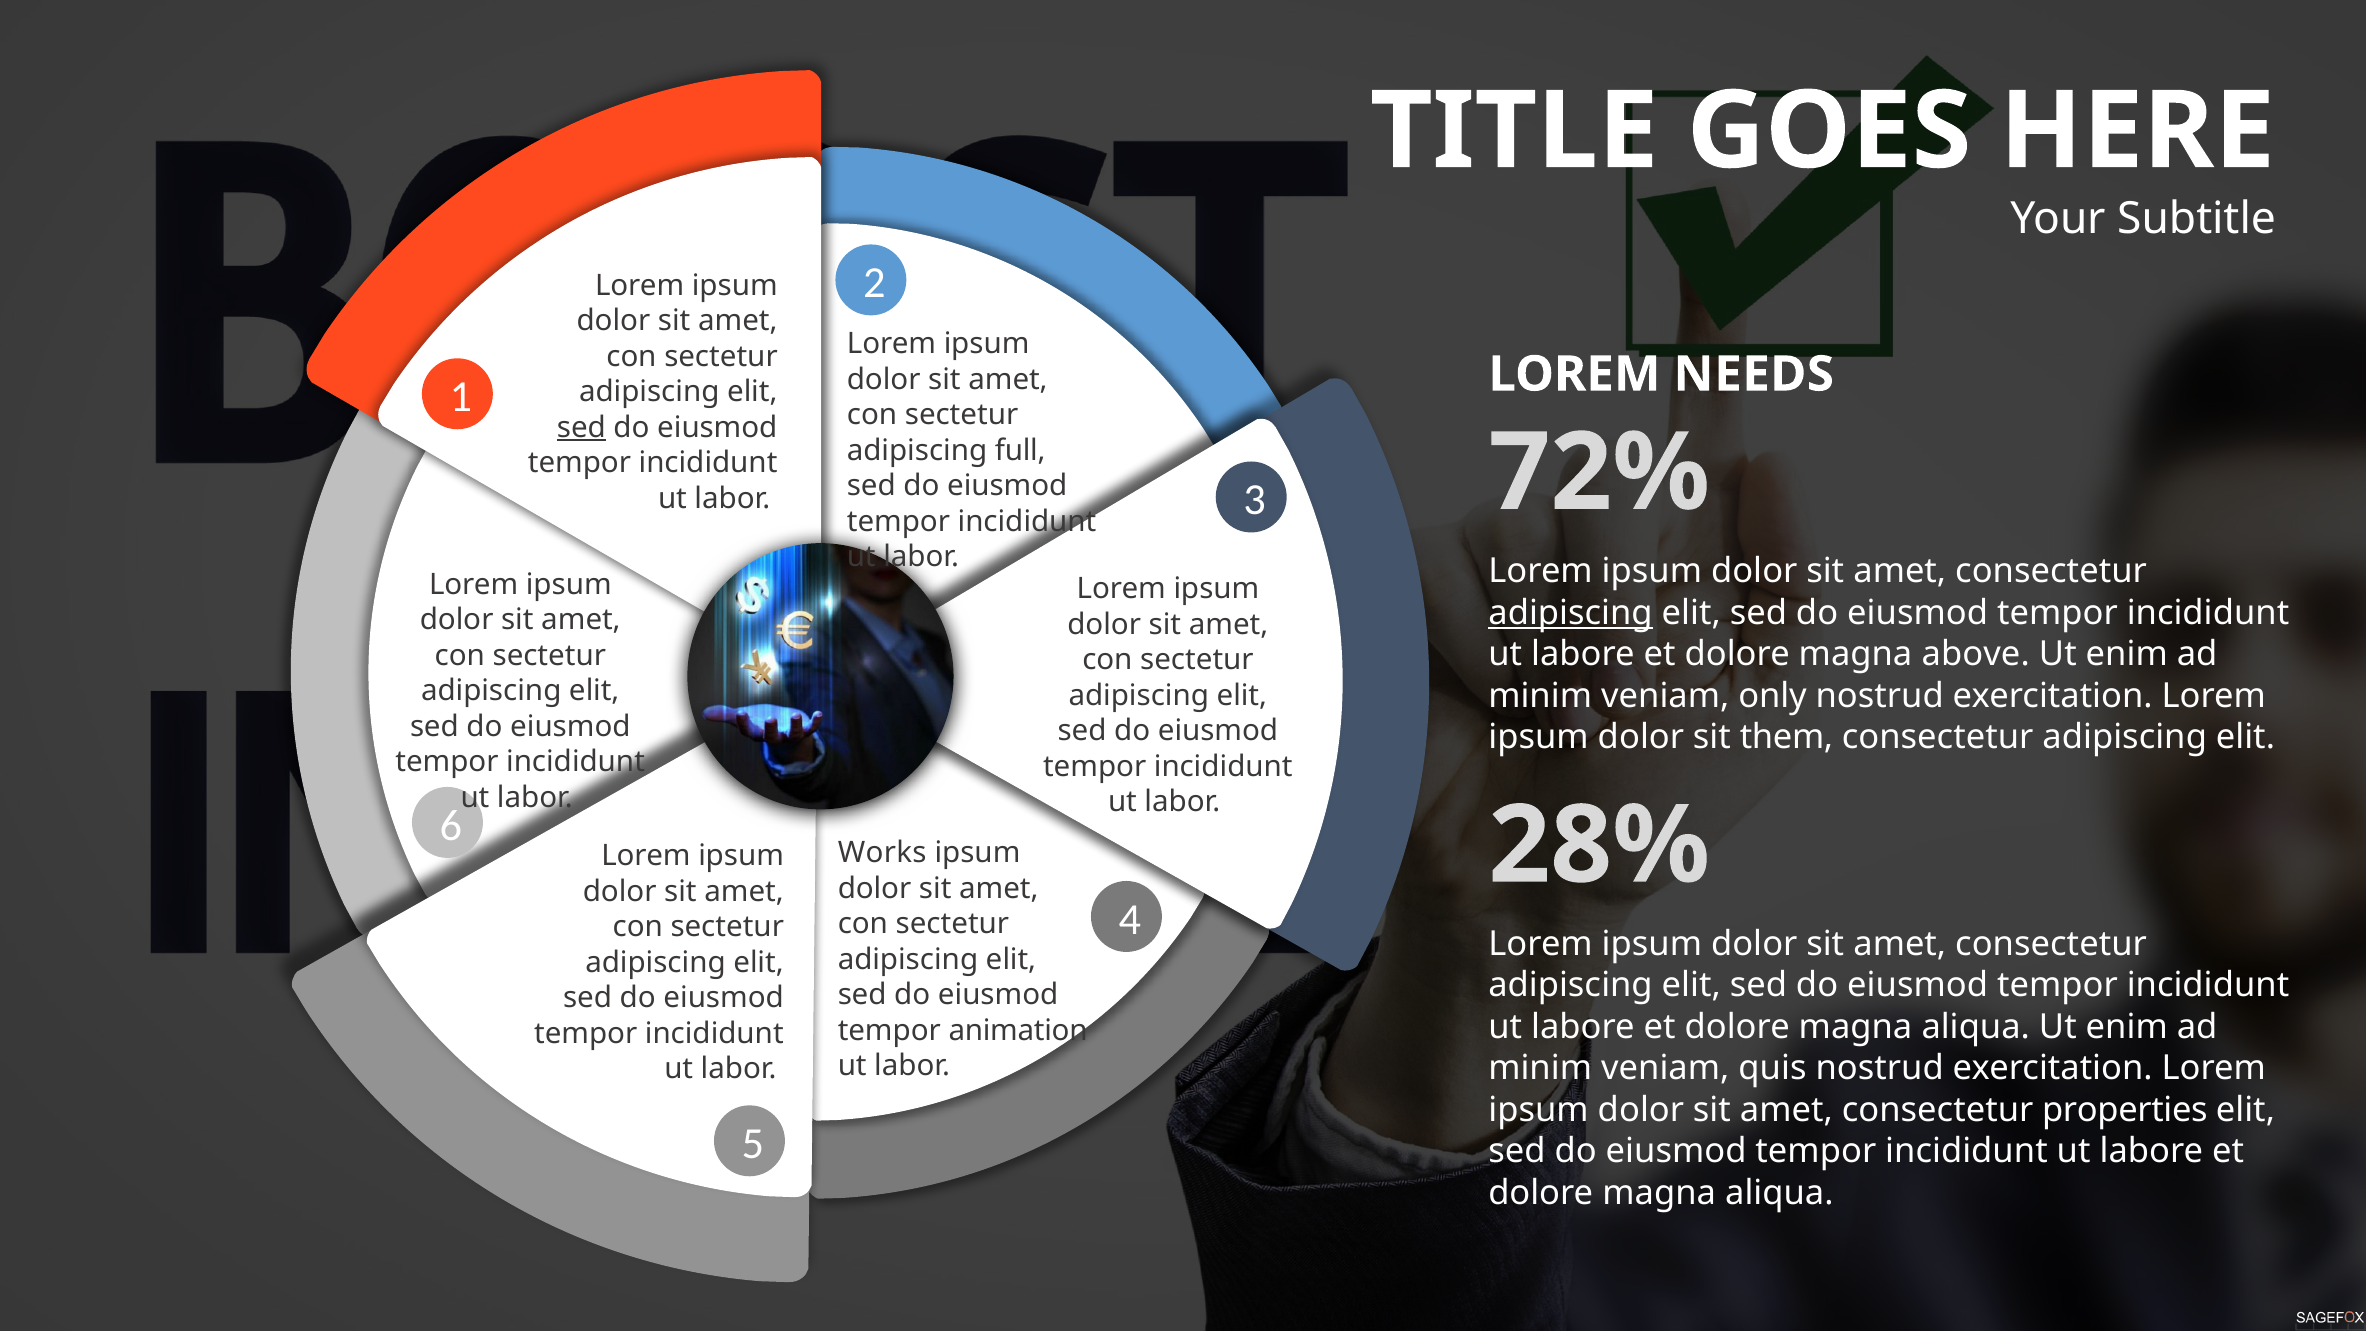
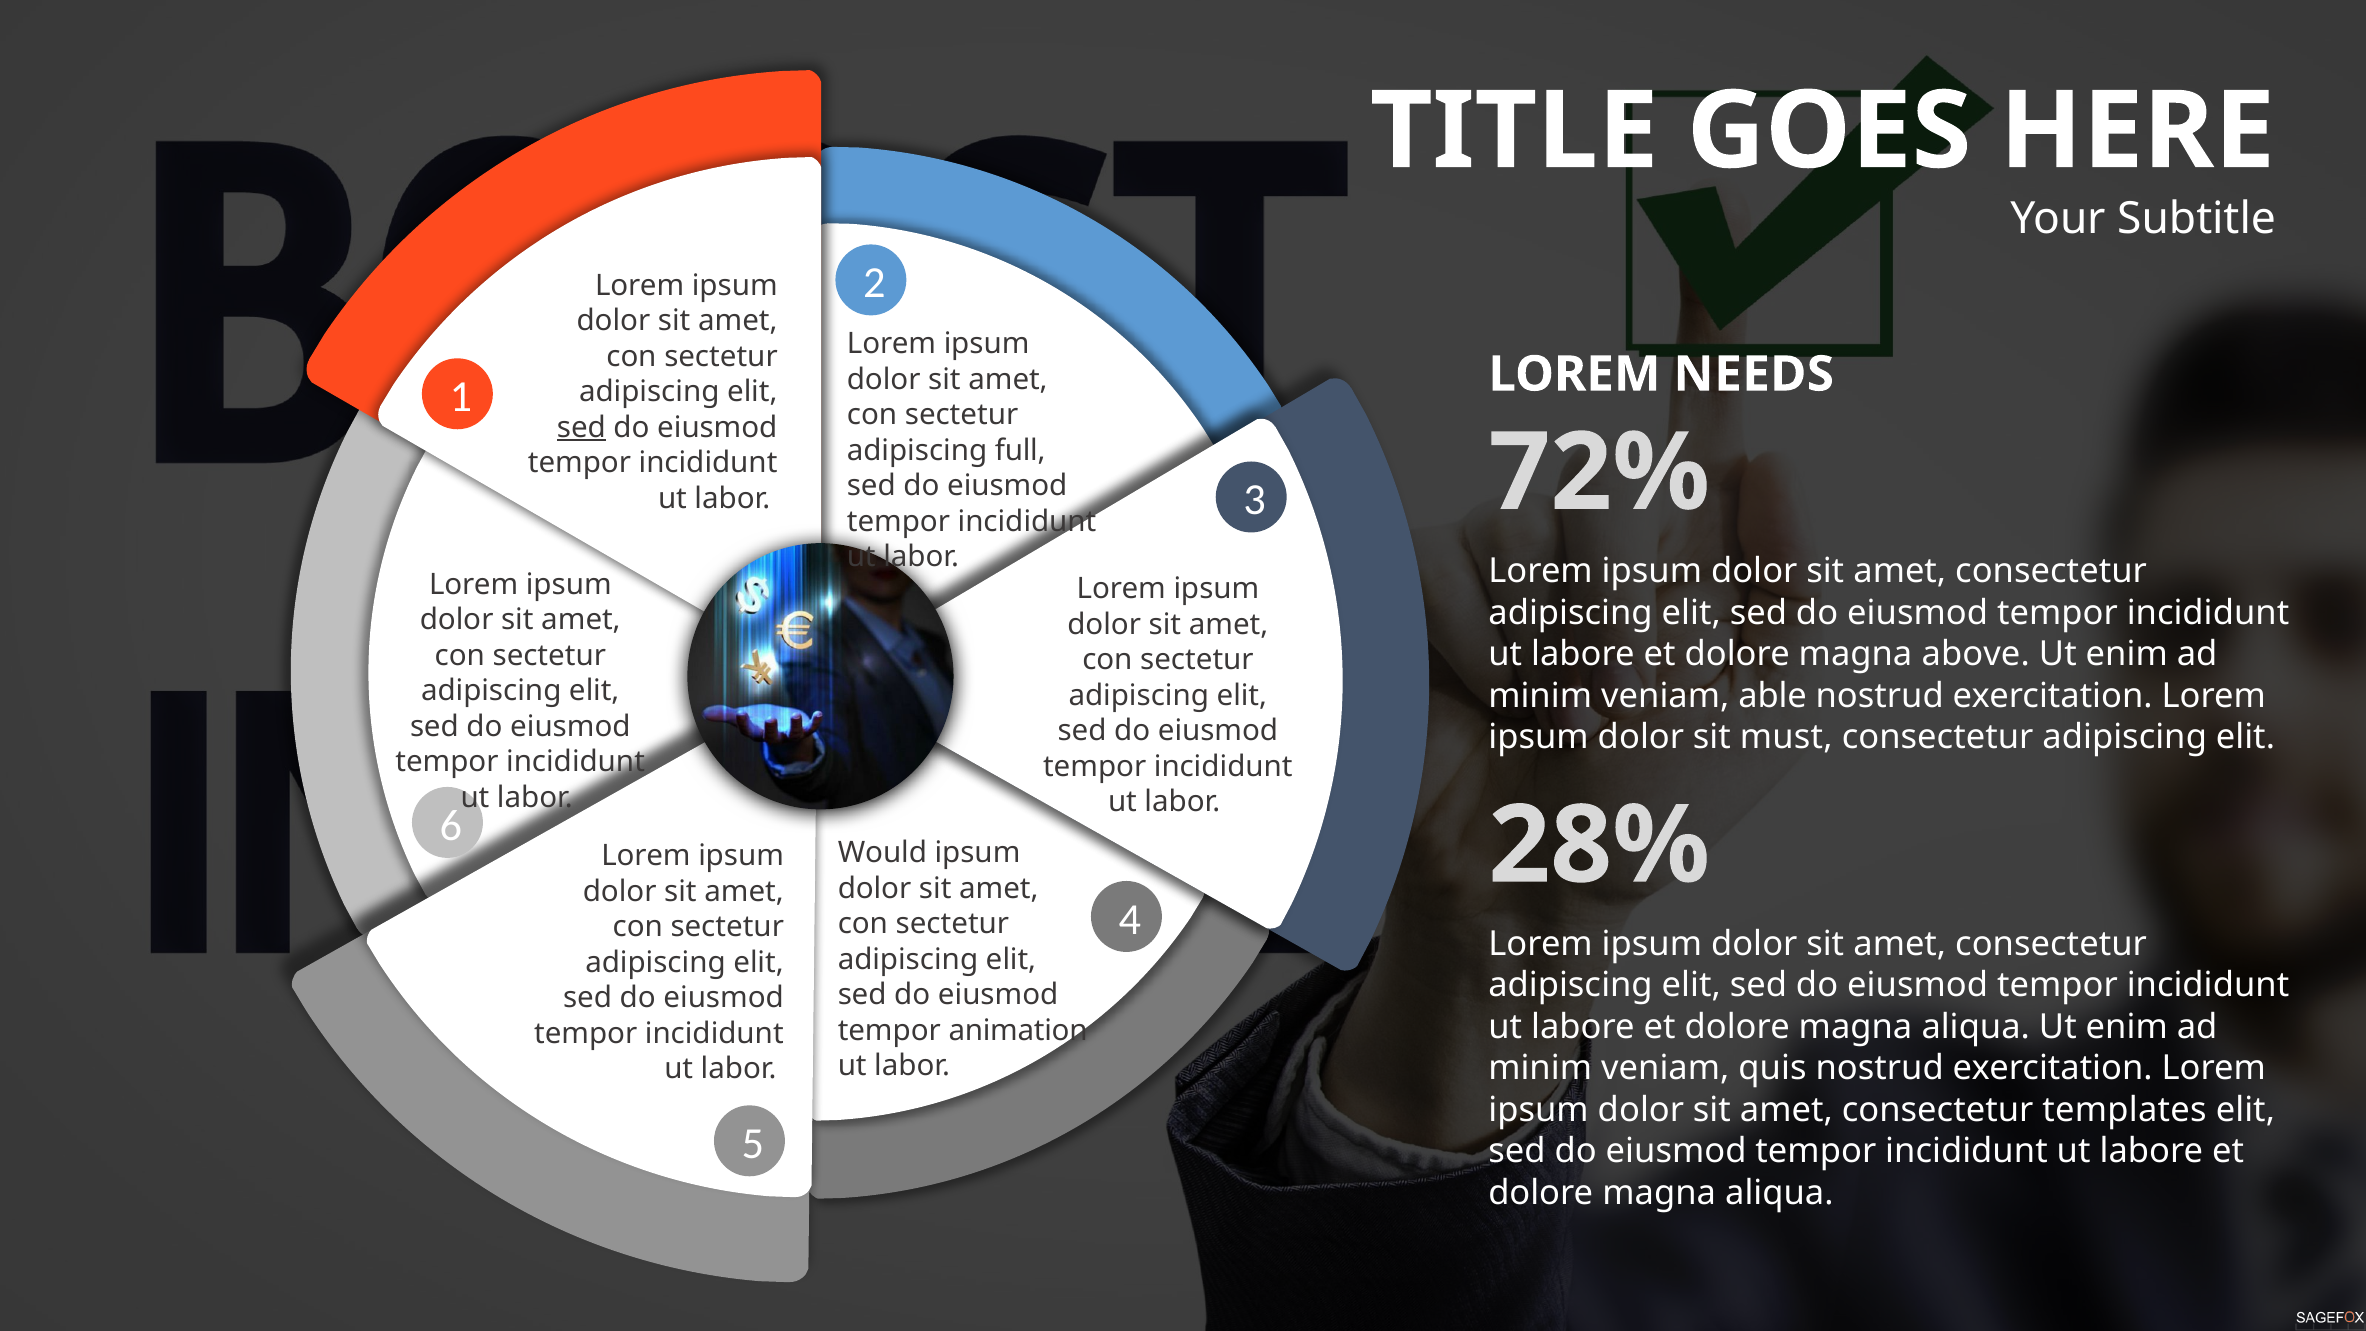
adipiscing at (1571, 613) underline: present -> none
only: only -> able
them: them -> must
Works: Works -> Would
properties: properties -> templates
